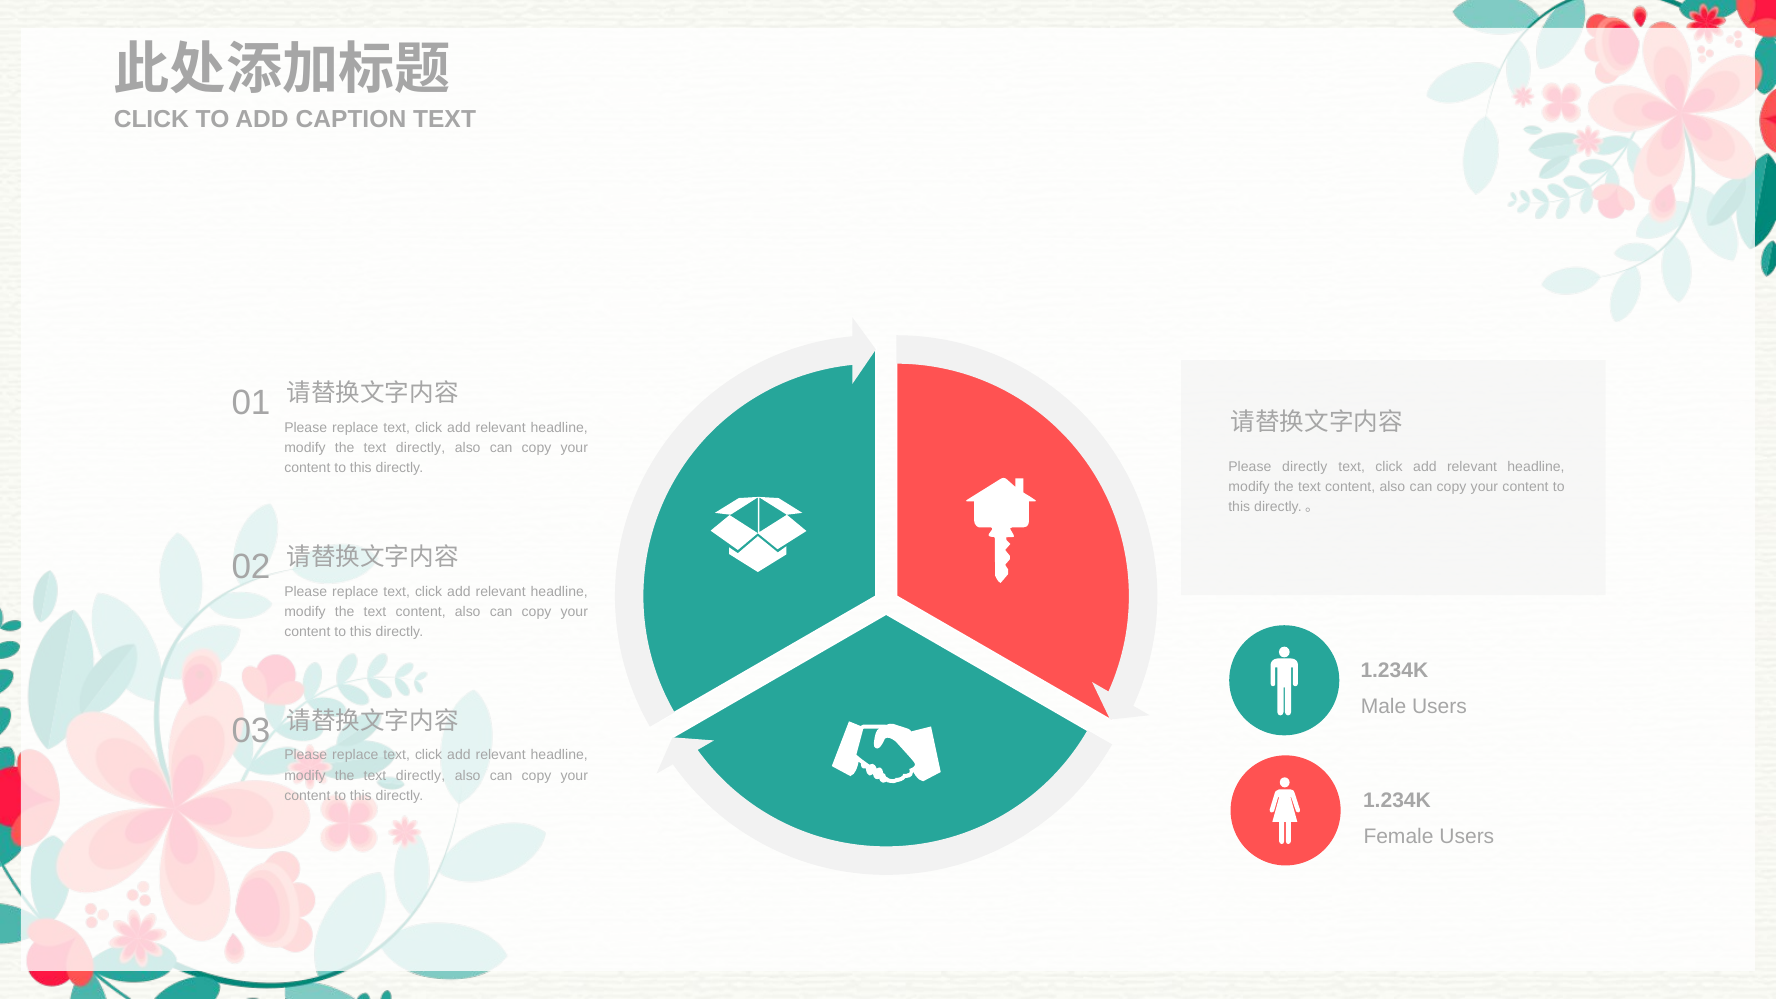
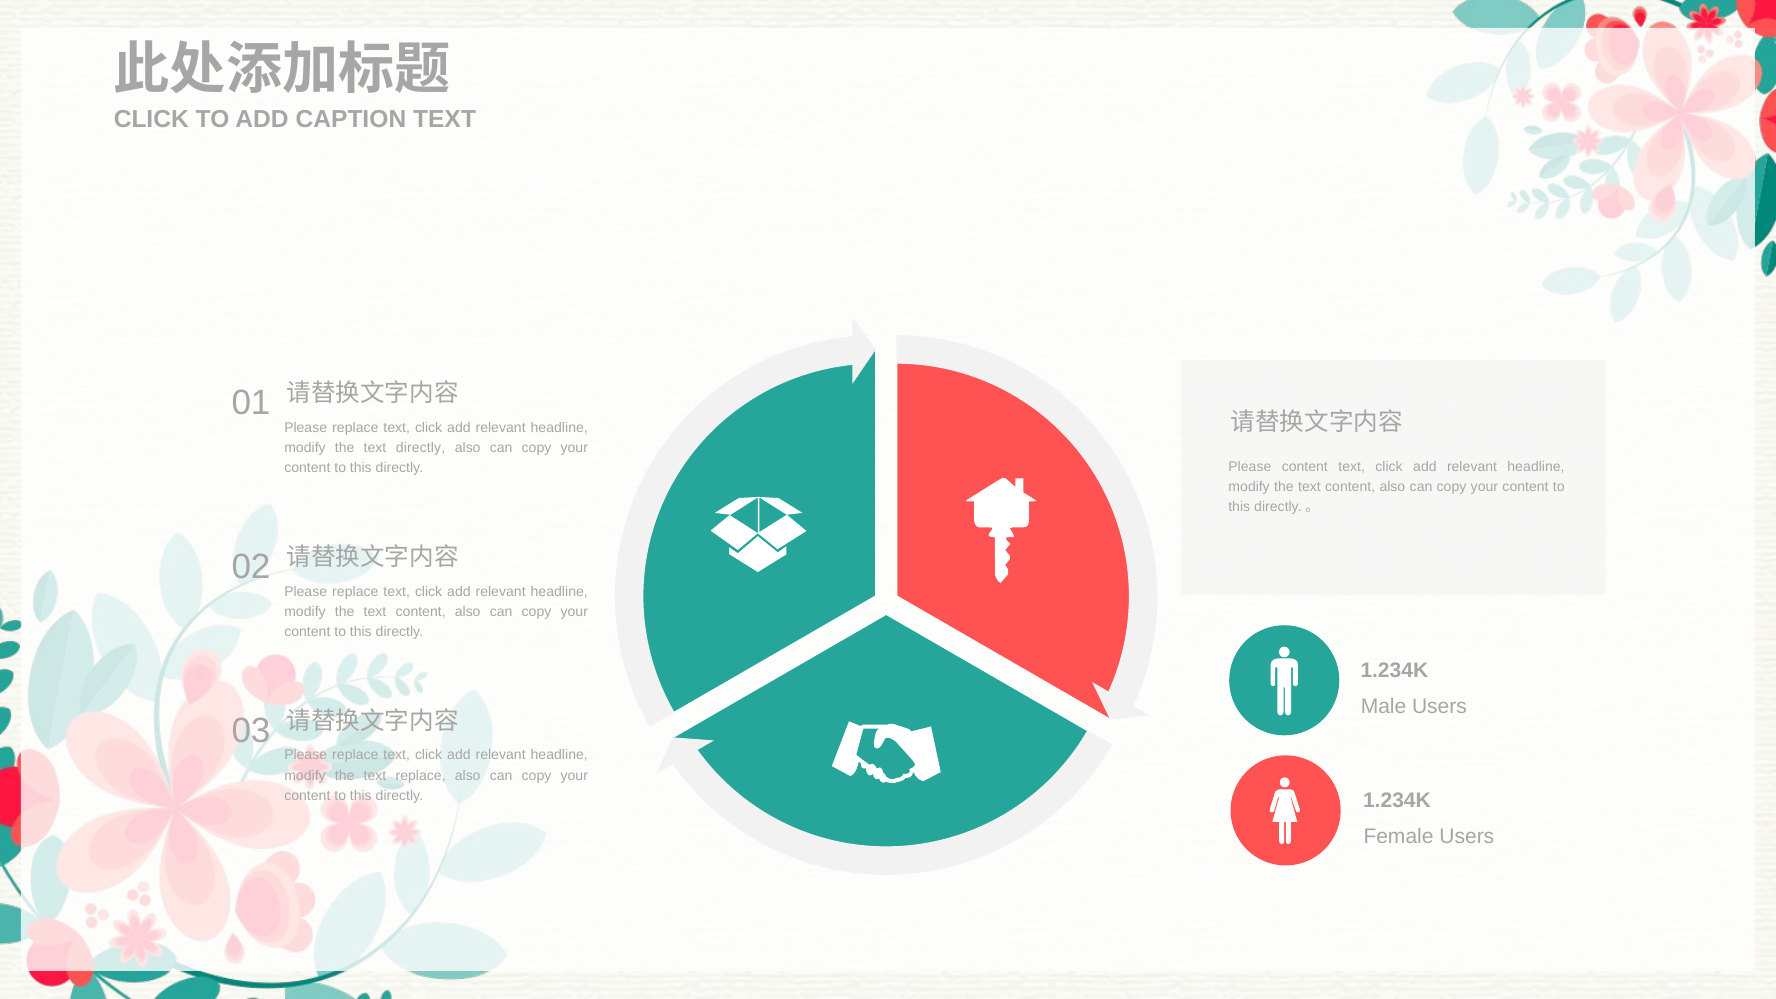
Please directly: directly -> content
directly at (421, 775): directly -> replace
